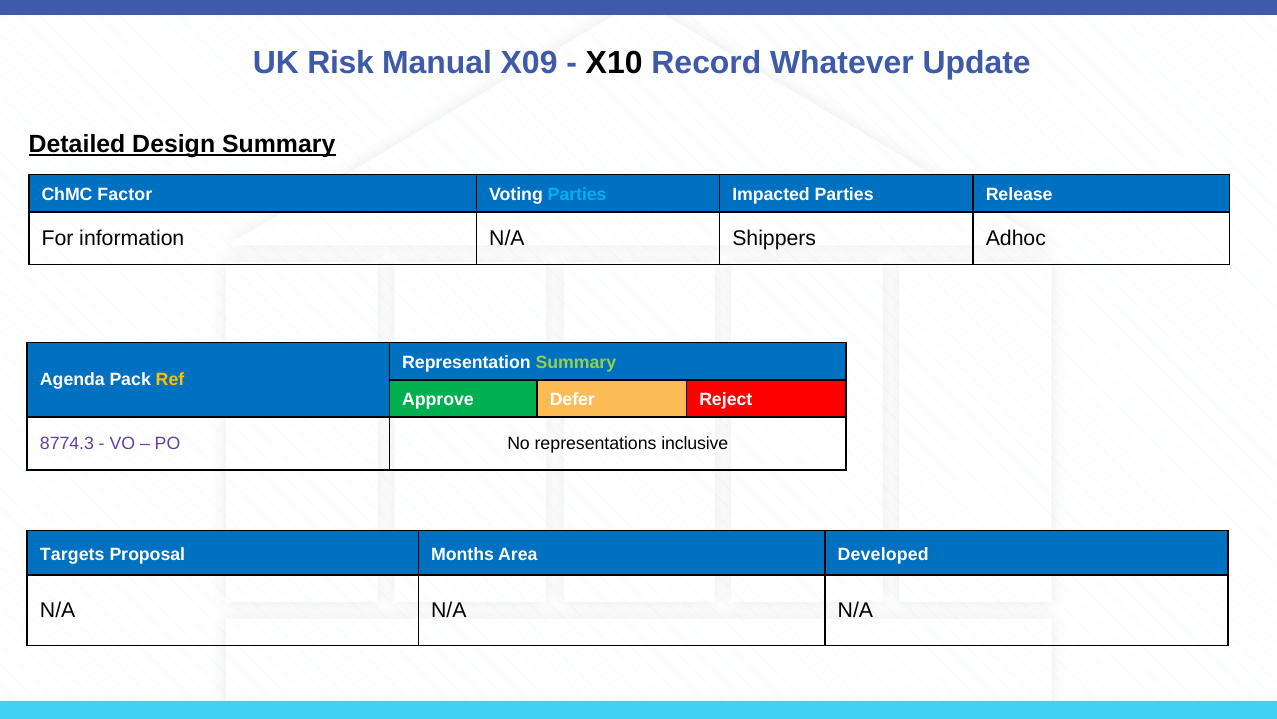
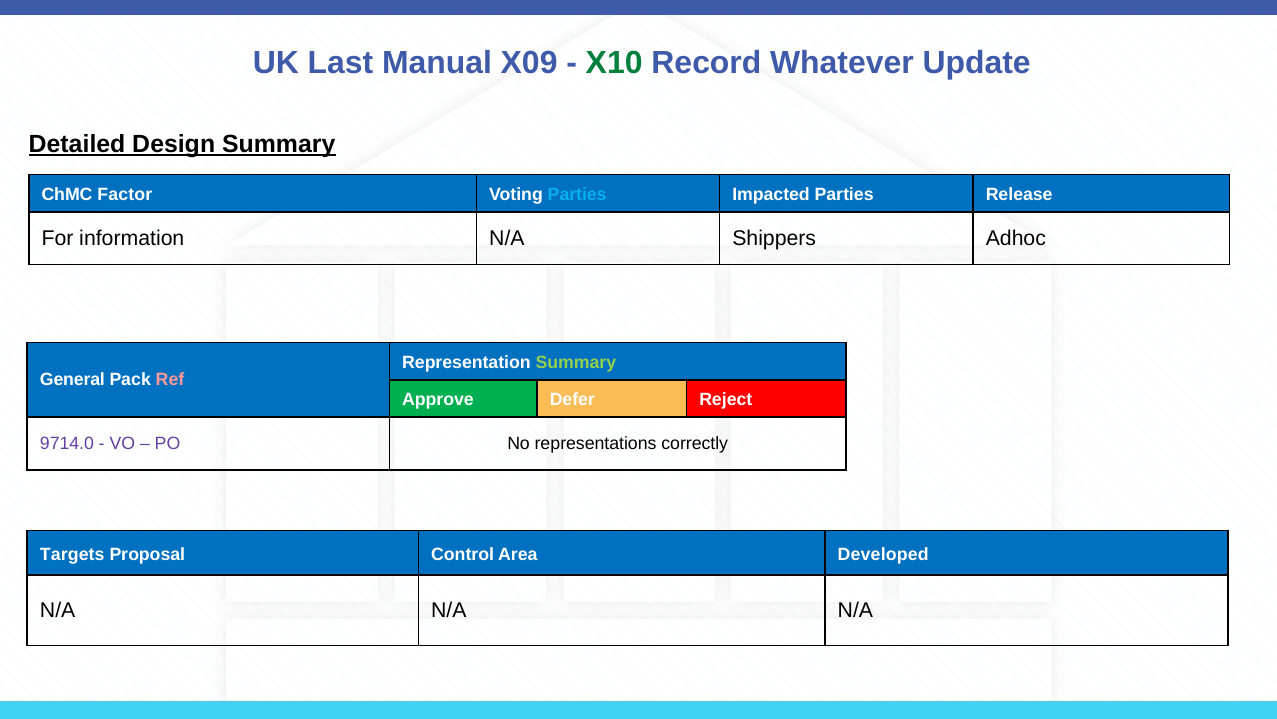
Risk: Risk -> Last
X10 colour: black -> green
Agenda: Agenda -> General
Ref colour: yellow -> pink
8774.3: 8774.3 -> 9714.0
inclusive: inclusive -> correctly
Months: Months -> Control
